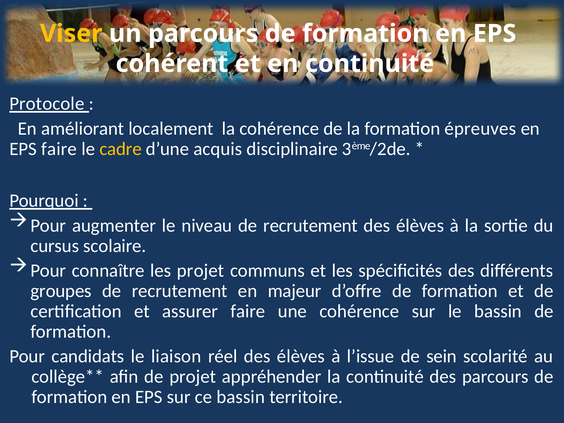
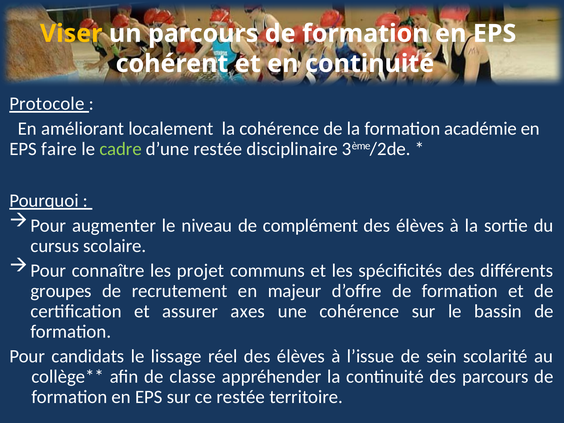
épreuves: épreuves -> académie
cadre colour: yellow -> light green
d’une acquis: acquis -> restée
niveau de recrutement: recrutement -> complément
assurer faire: faire -> axes
liaison: liaison -> lissage
de projet: projet -> classe
ce bassin: bassin -> restée
